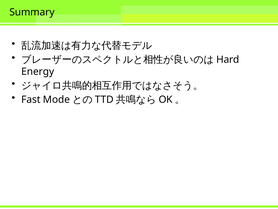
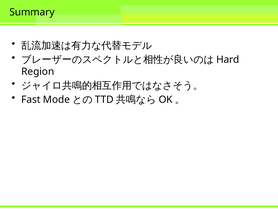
Energy: Energy -> Region
